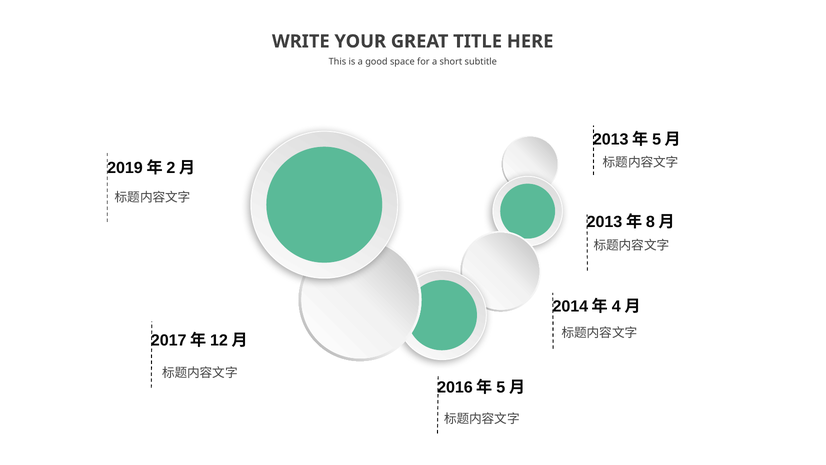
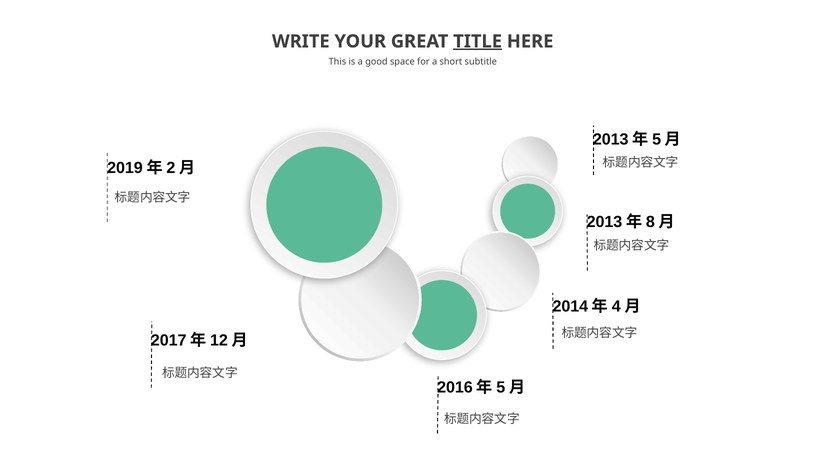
TITLE underline: none -> present
